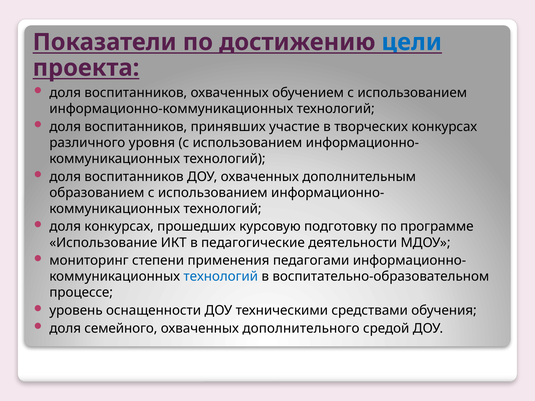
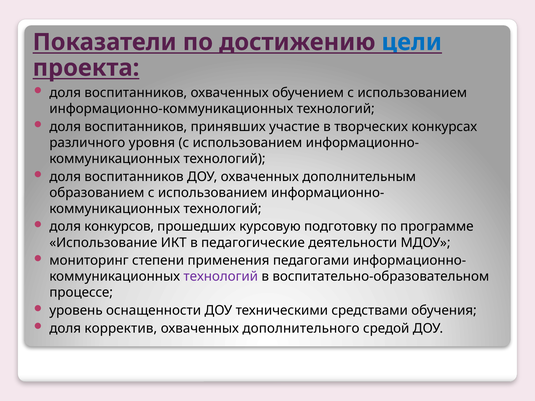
доля конкурсах: конкурсах -> конкурсов
технологий at (221, 277) colour: blue -> purple
семейного: семейного -> корректив
